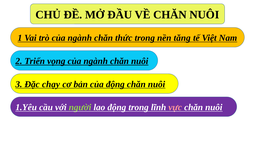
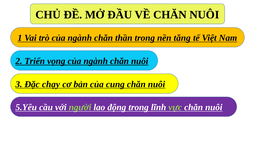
thức: thức -> thần
của động: động -> cung
1.Yêu: 1.Yêu -> 5.Yêu
vực colour: pink -> light green
